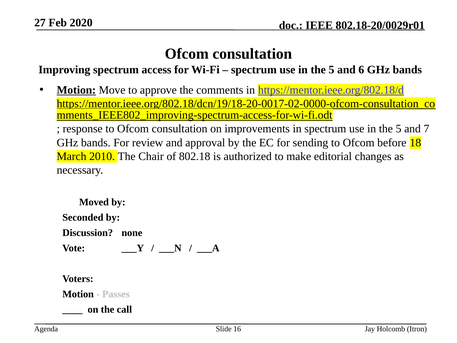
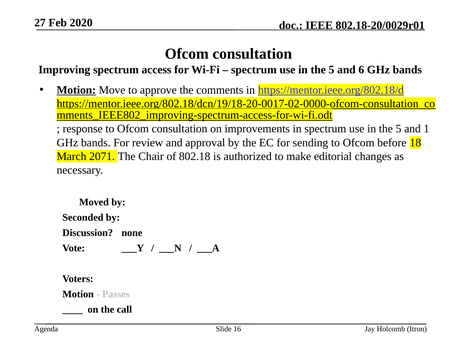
7: 7 -> 1
2010: 2010 -> 2071
